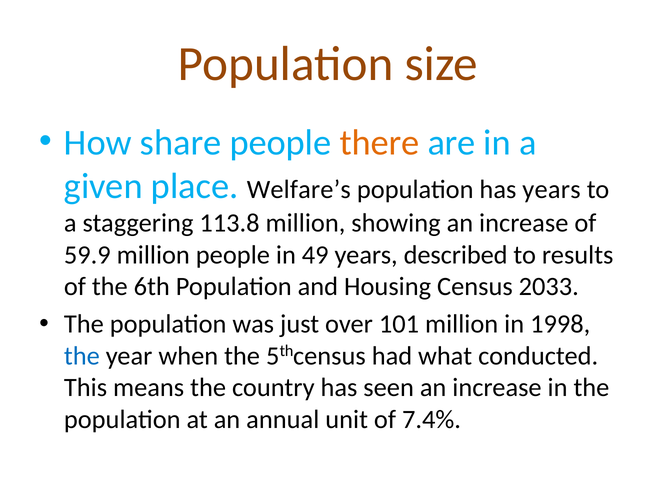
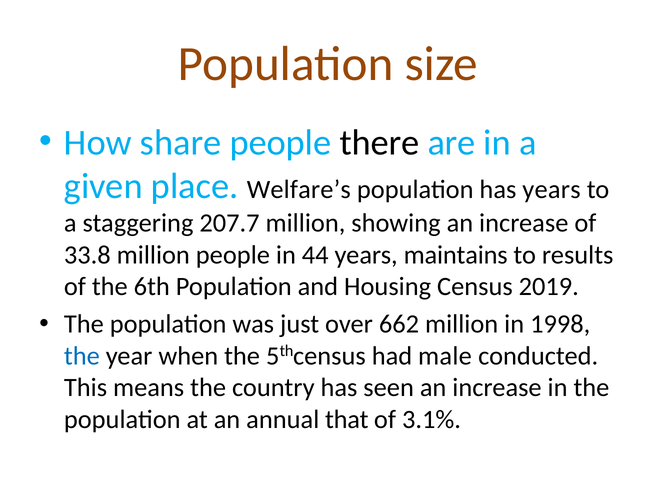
there colour: orange -> black
113.8: 113.8 -> 207.7
59.9: 59.9 -> 33.8
49: 49 -> 44
described: described -> maintains
2033: 2033 -> 2019
101: 101 -> 662
what: what -> male
unit: unit -> that
7.4%: 7.4% -> 3.1%
